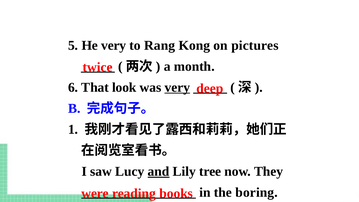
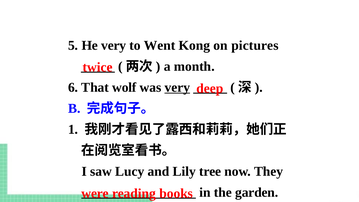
Rang: Rang -> Went
look: look -> wolf
and underline: present -> none
boring: boring -> garden
